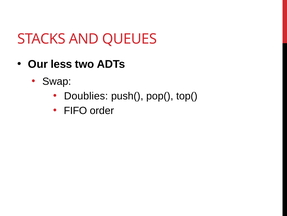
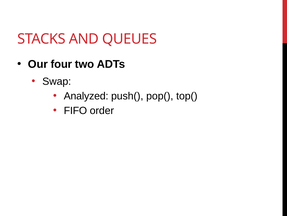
less: less -> four
Doublies: Doublies -> Analyzed
